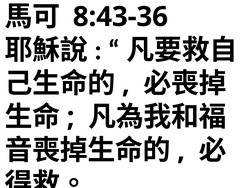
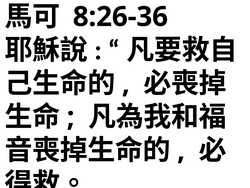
8:43-36: 8:43-36 -> 8:26-36
